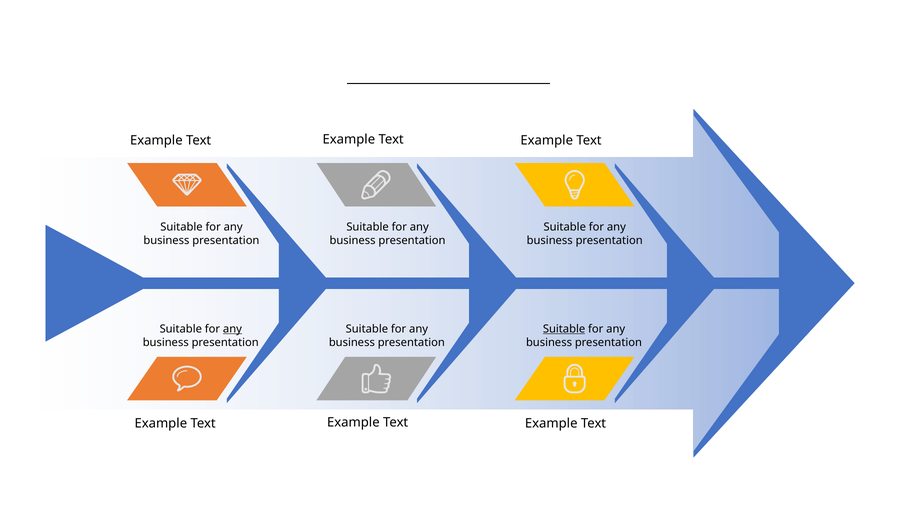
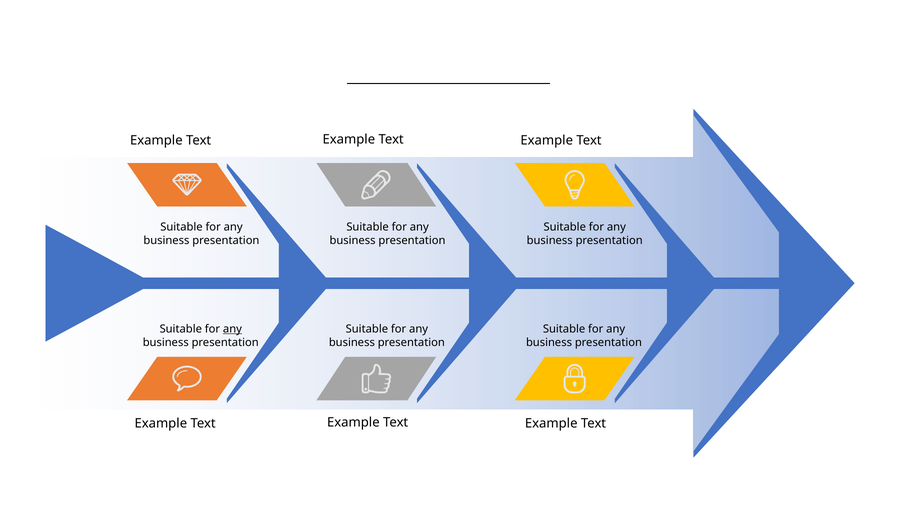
Suitable at (564, 329) underline: present -> none
